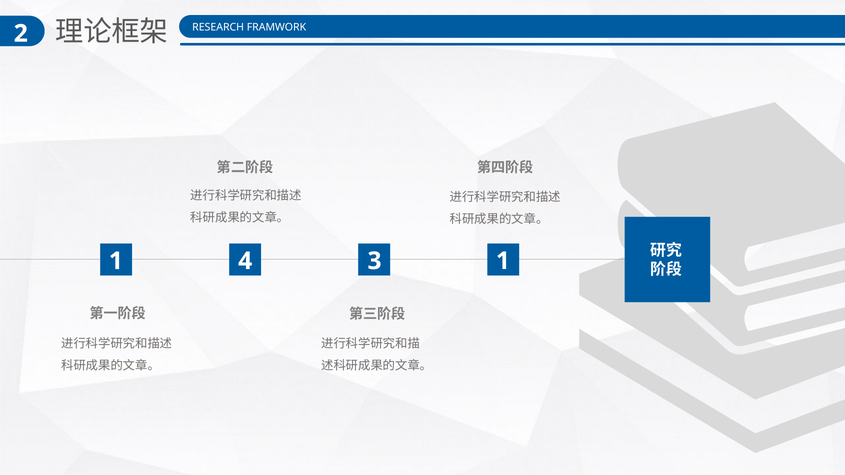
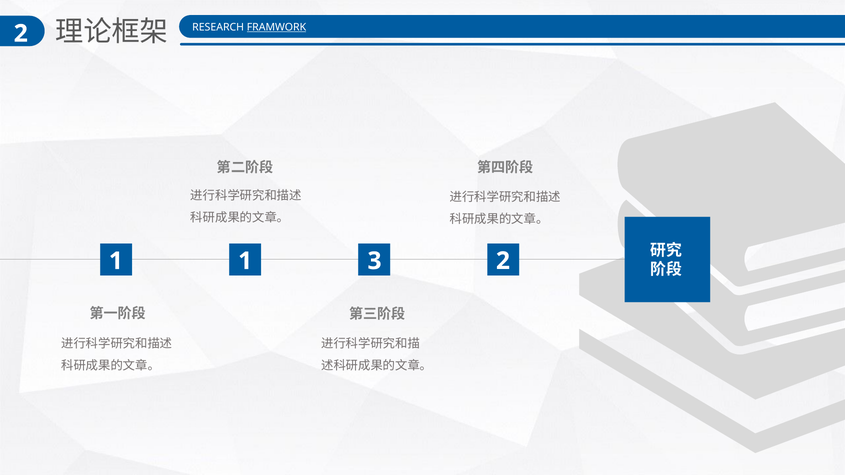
FRAMWORK underline: none -> present
1 4: 4 -> 1
3 1: 1 -> 2
